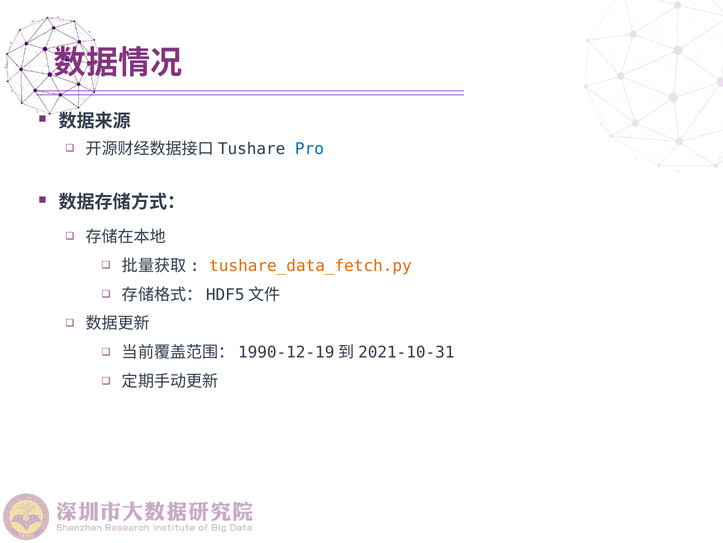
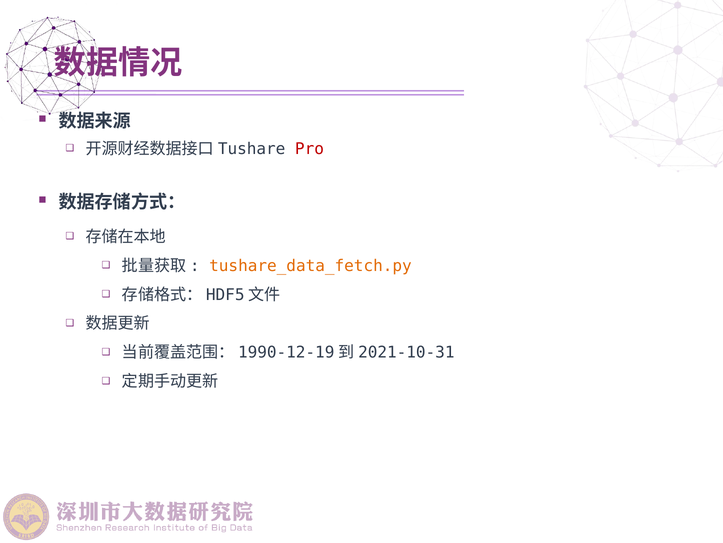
Pro colour: blue -> red
